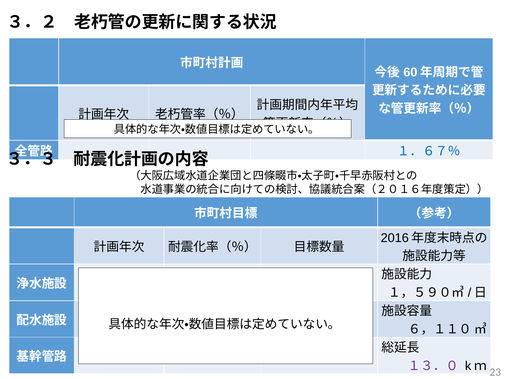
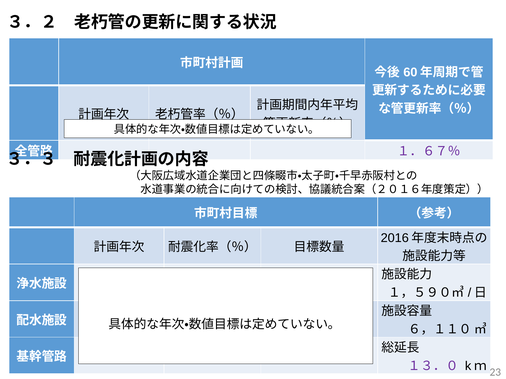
１．６７％ colour: blue -> purple
